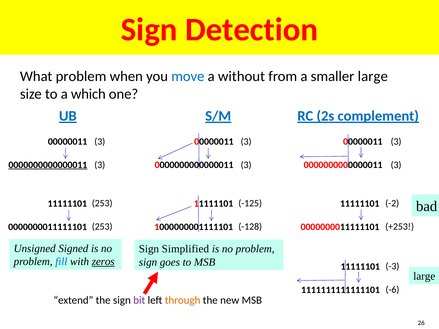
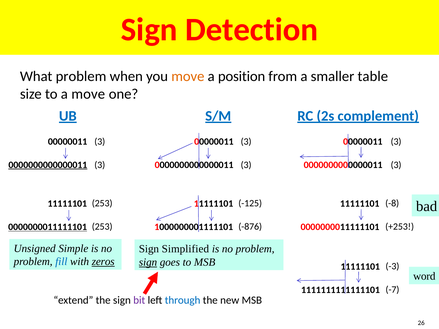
move at (188, 76) colour: blue -> orange
without: without -> position
smaller large: large -> table
a which: which -> move
-2: -2 -> -8
-128: -128 -> -876
0000000011111101 at (48, 227) underline: none -> present
Signed: Signed -> Simple
sign at (148, 262) underline: none -> present
large at (424, 276): large -> word
-6: -6 -> -7
through colour: orange -> blue
